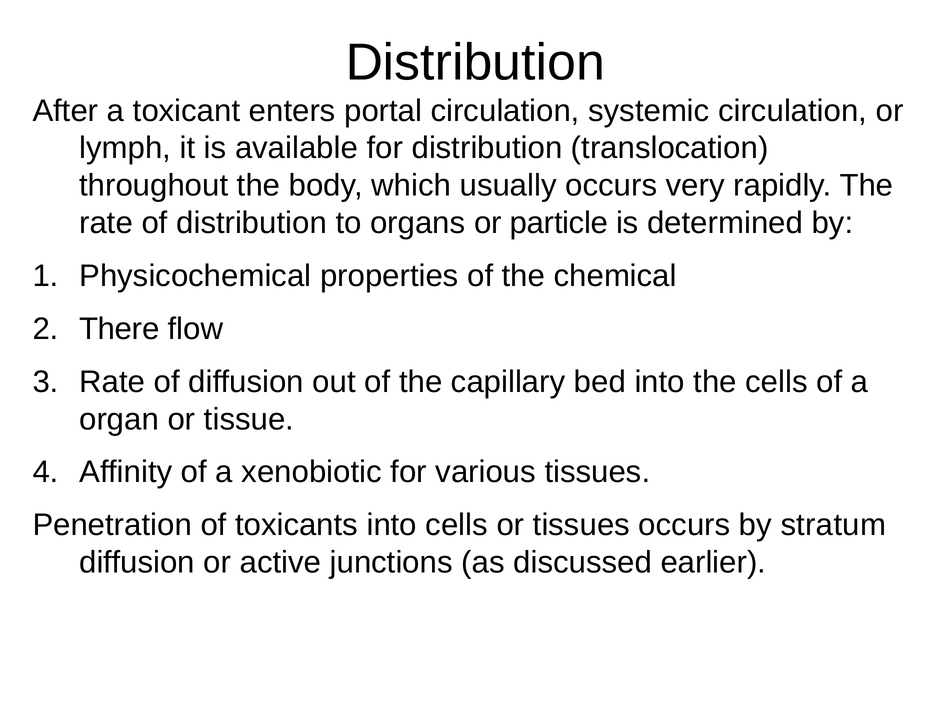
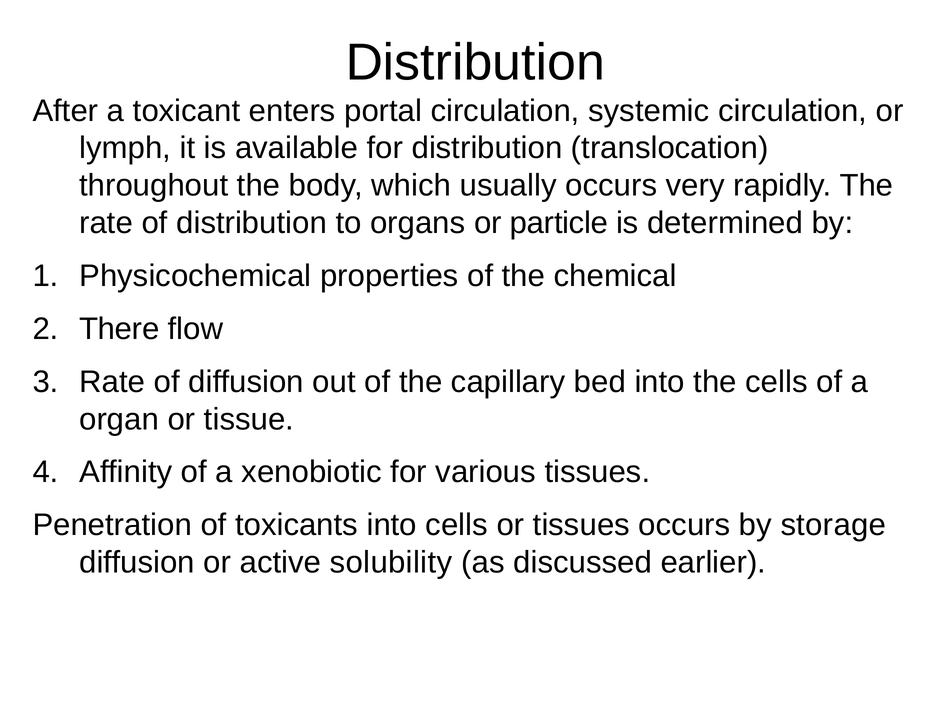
stratum: stratum -> storage
junctions: junctions -> solubility
